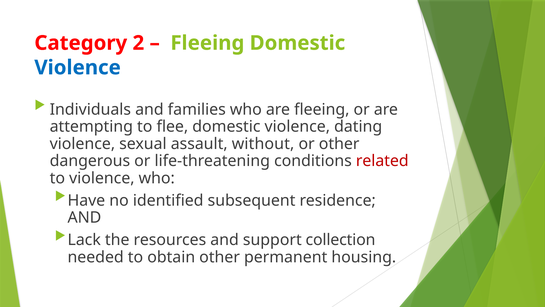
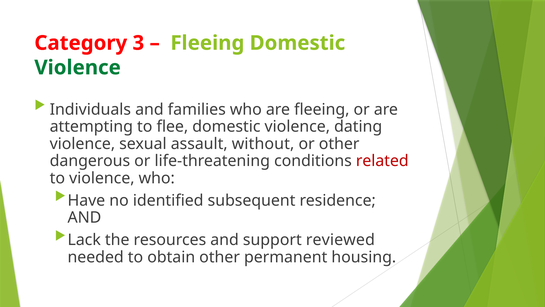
2: 2 -> 3
Violence at (78, 68) colour: blue -> green
collection: collection -> reviewed
